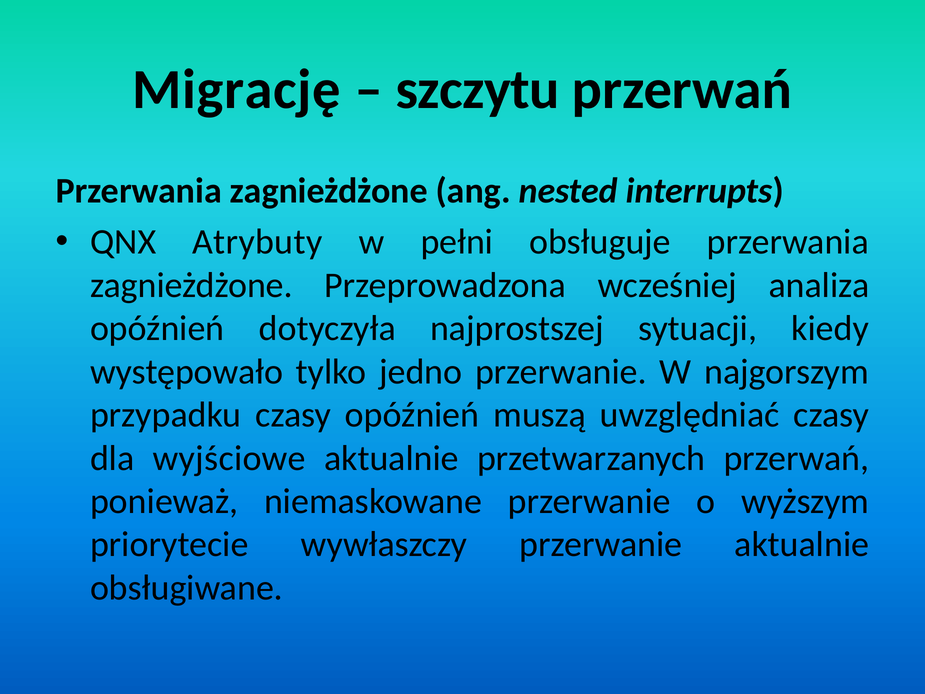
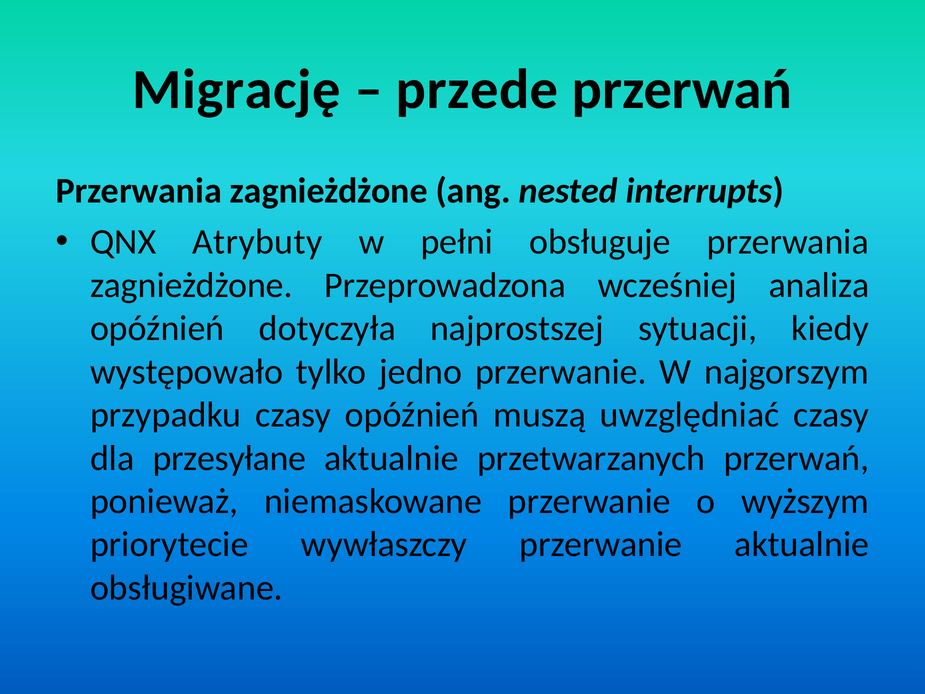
szczytu: szczytu -> przede
wyjściowe: wyjściowe -> przesyłane
